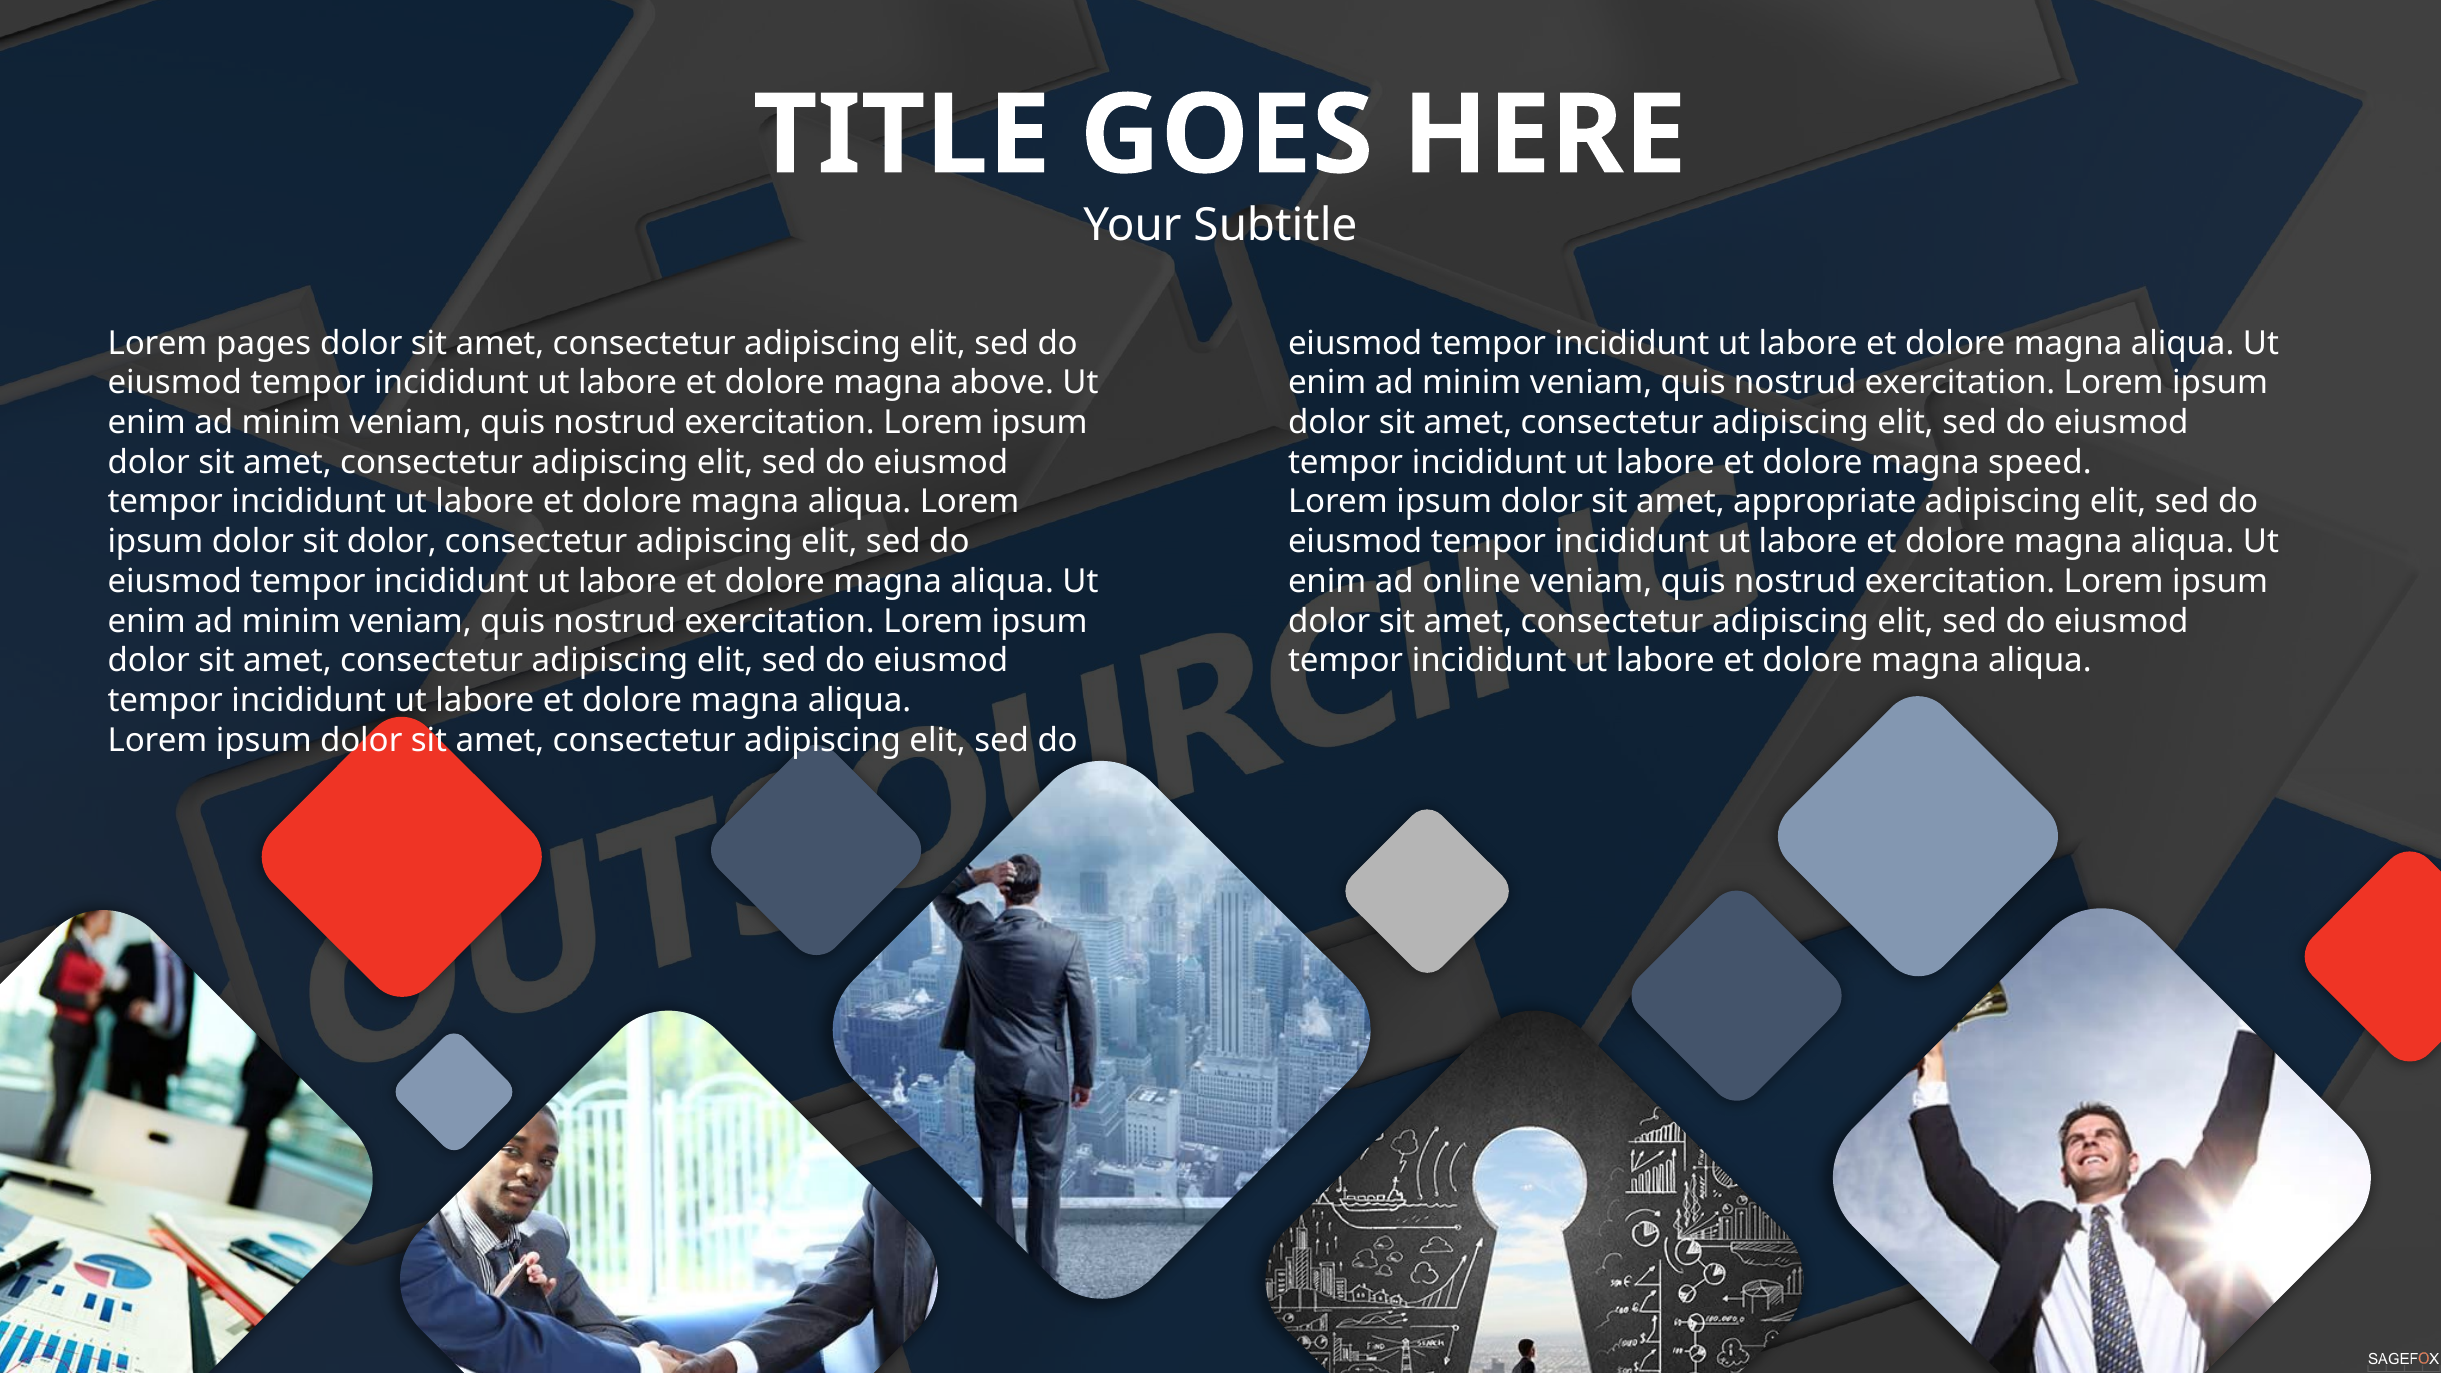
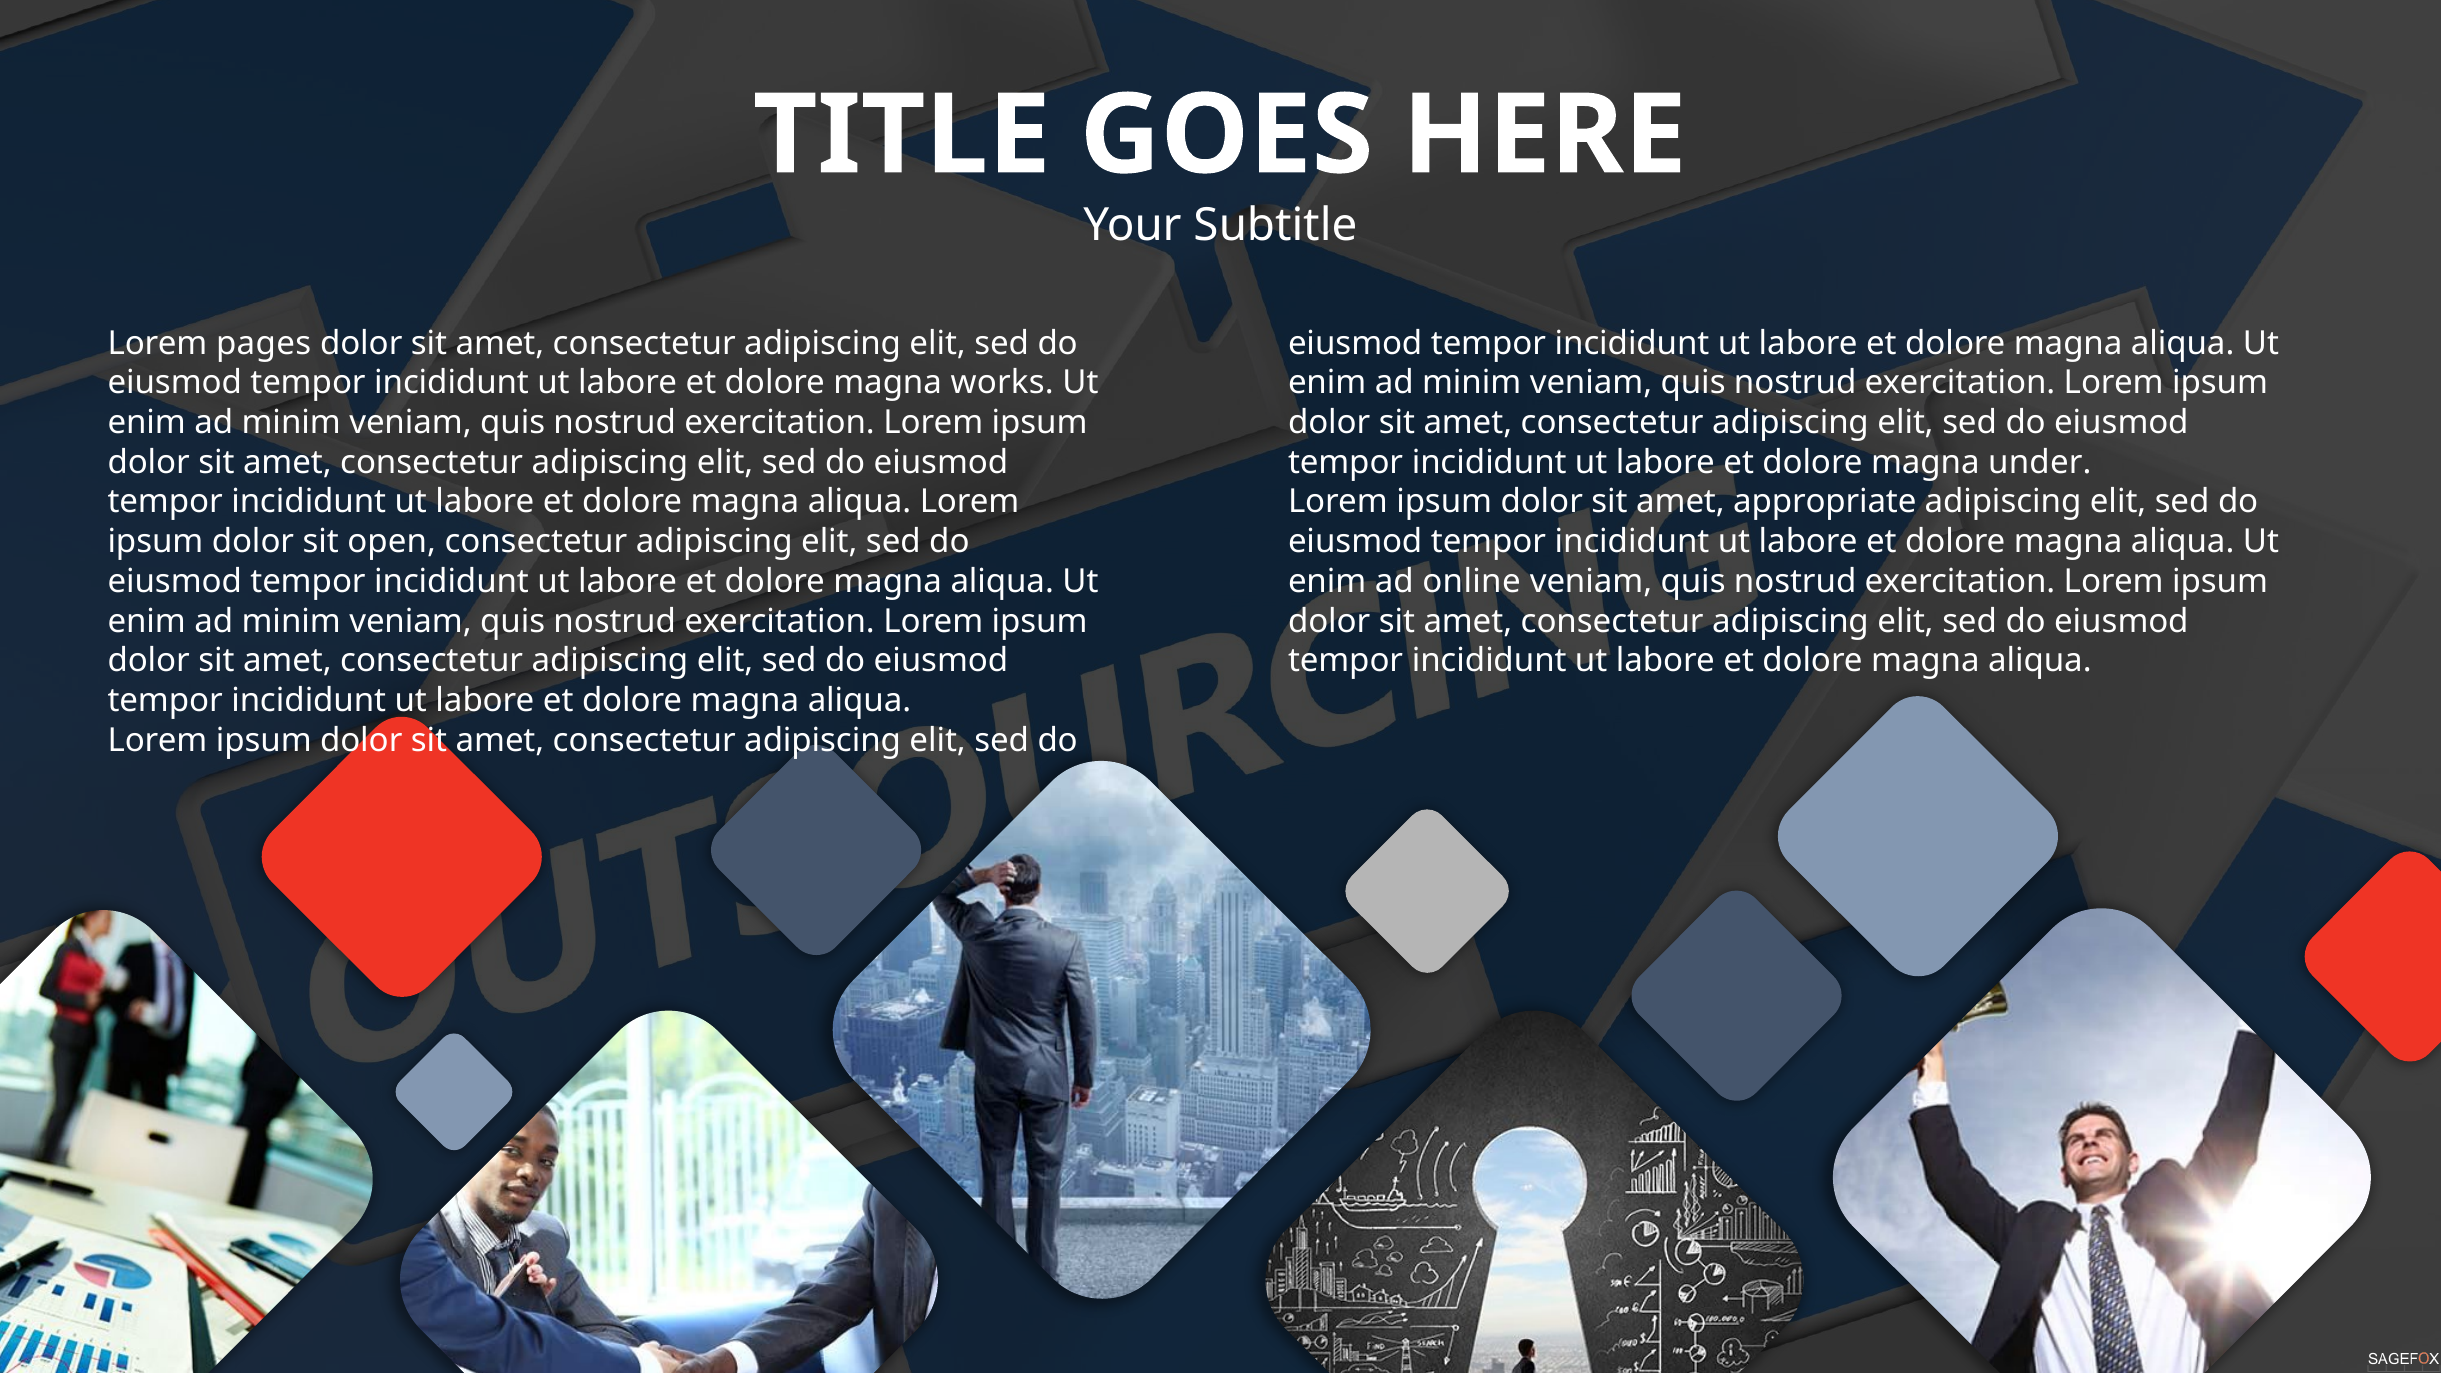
above: above -> works
speed: speed -> under
sit dolor: dolor -> open
